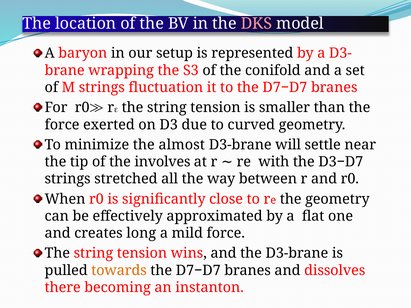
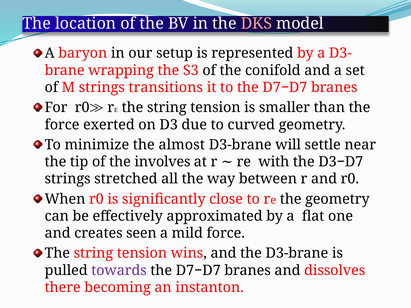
fluctuation: fluctuation -> transitions
long: long -> seen
towards colour: orange -> purple
